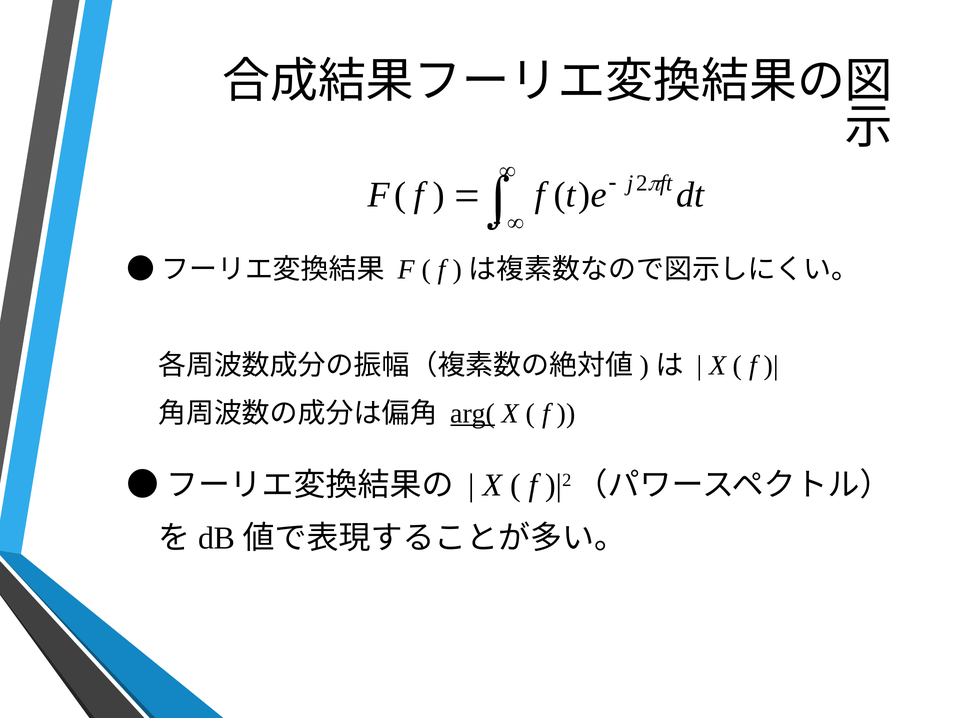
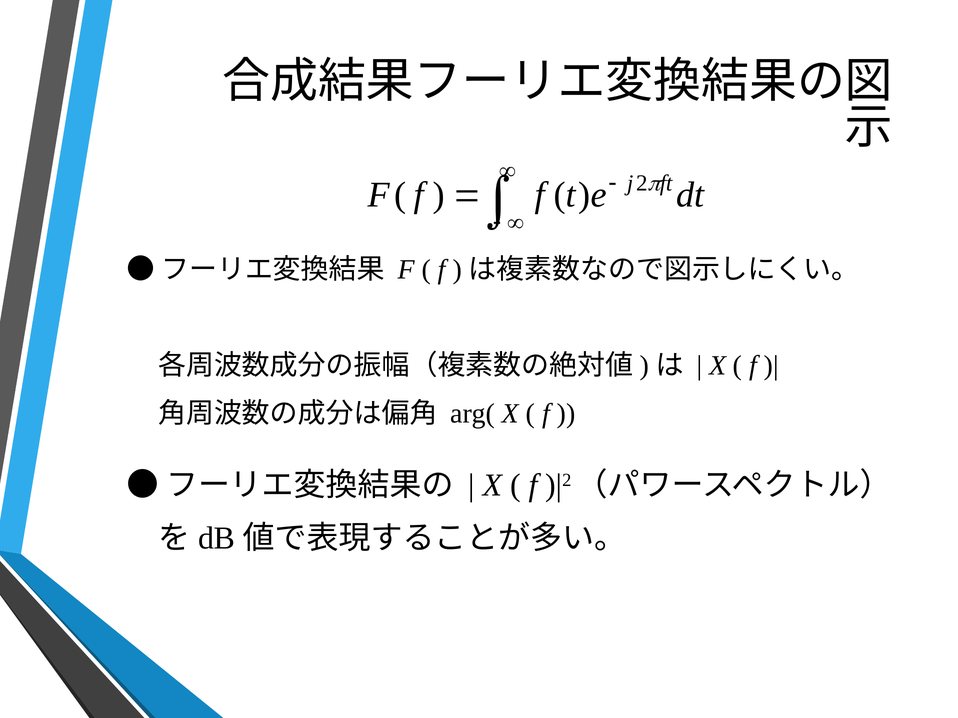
arg( underline: present -> none
